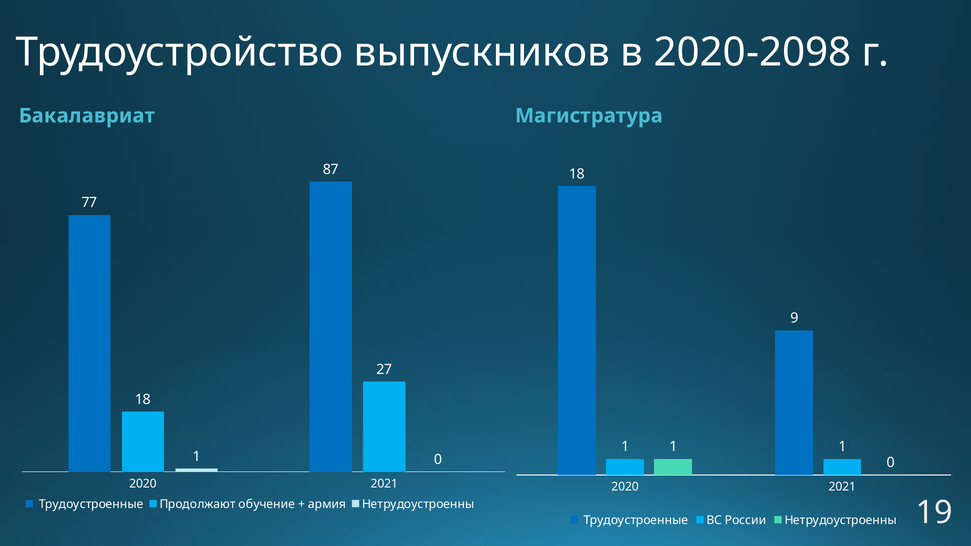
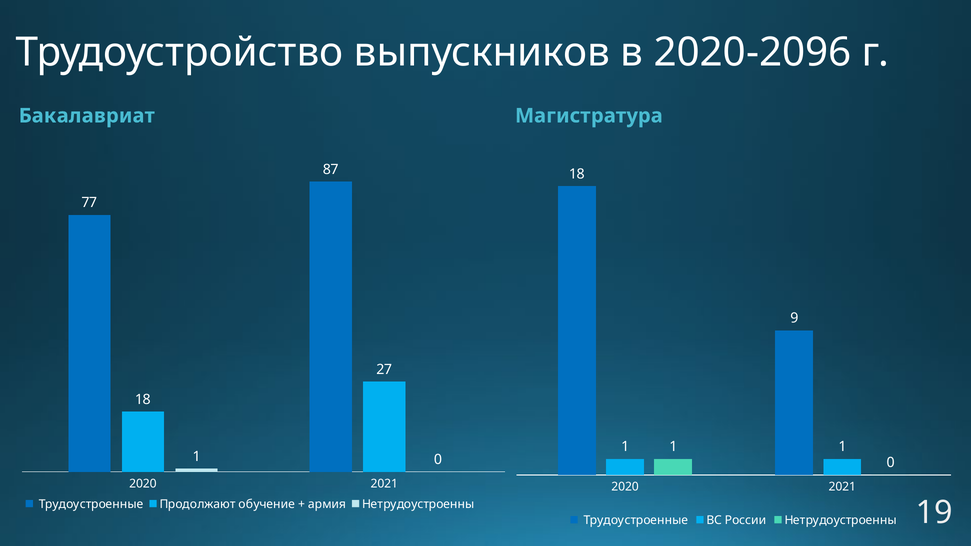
2020-2098: 2020-2098 -> 2020-2096
